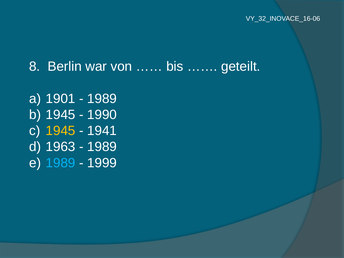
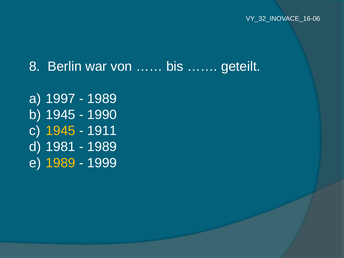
1901: 1901 -> 1997
1941: 1941 -> 1911
1963: 1963 -> 1981
1989 at (61, 163) colour: light blue -> yellow
